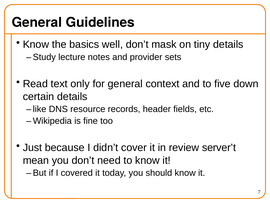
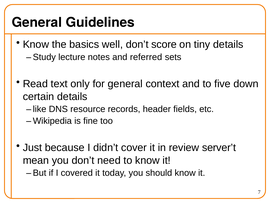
mask: mask -> score
provider: provider -> referred
